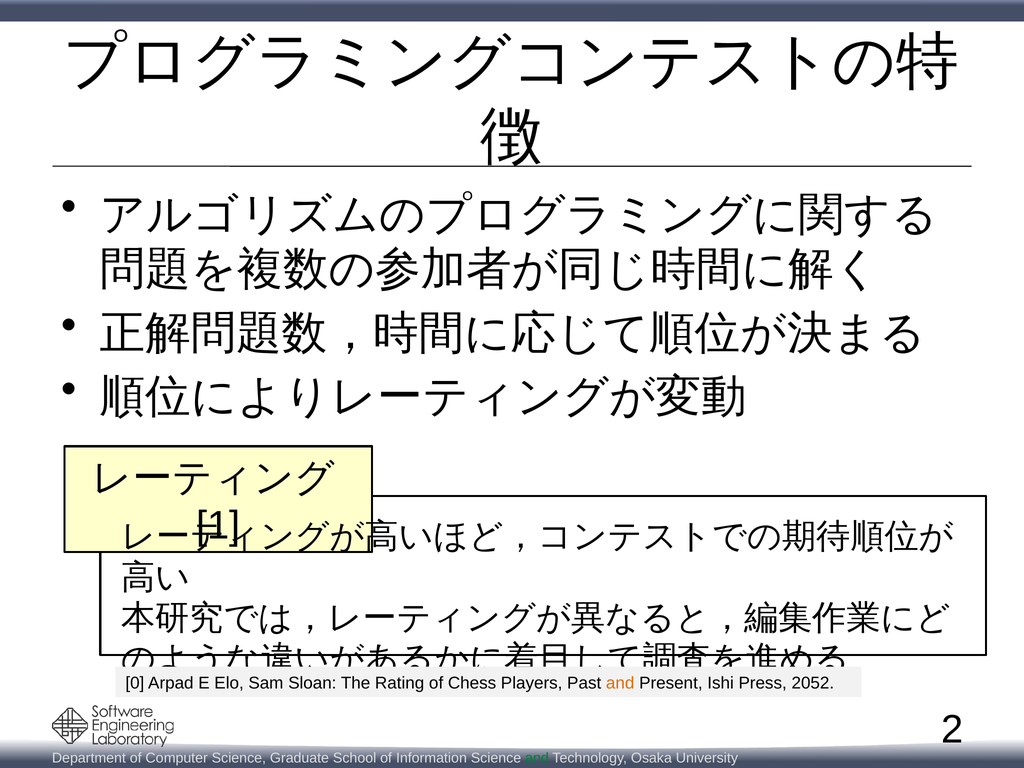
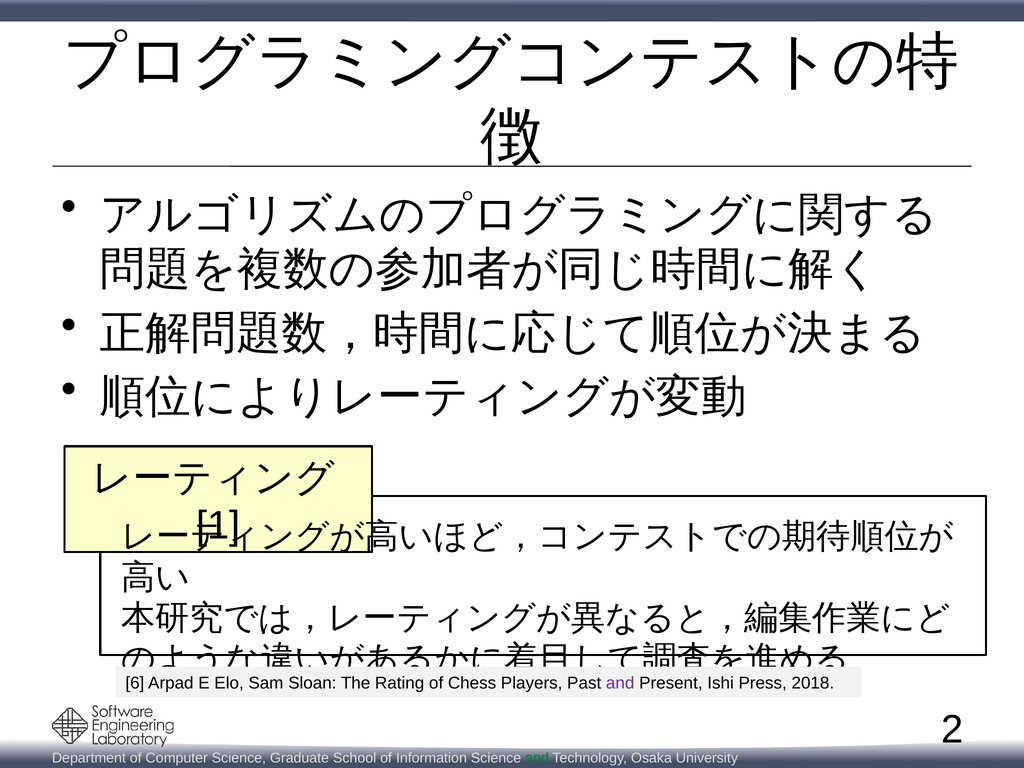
0: 0 -> 6
and at (620, 683) colour: orange -> purple
2052: 2052 -> 2018
